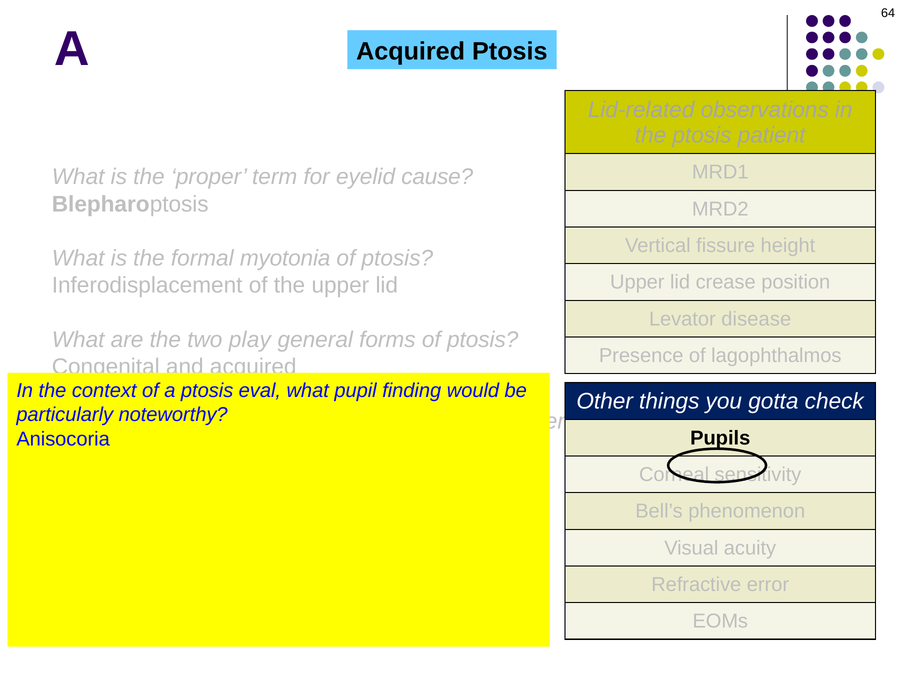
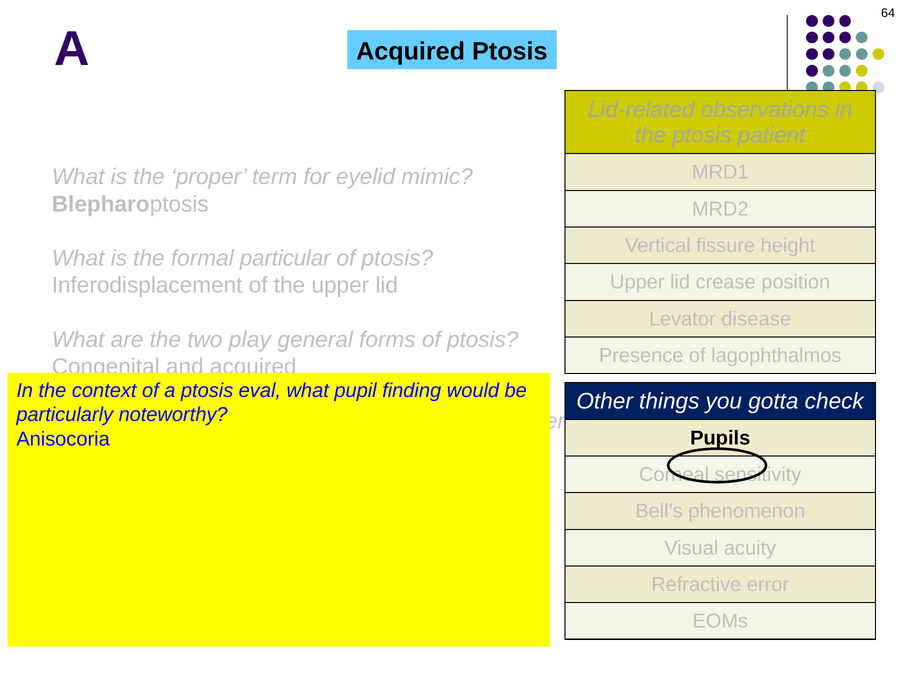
cause: cause -> mimic
myotonia: myotonia -> particular
